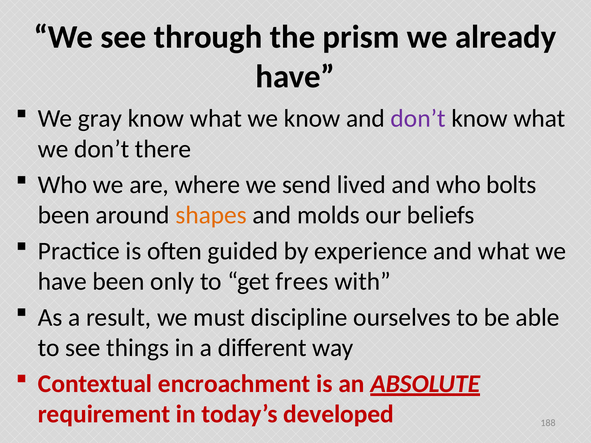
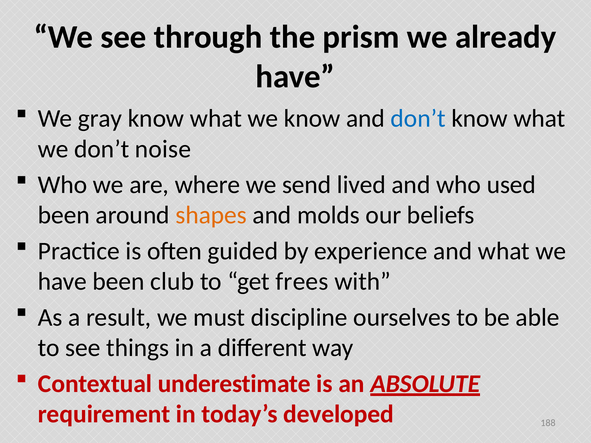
don’t at (418, 118) colour: purple -> blue
there: there -> noise
bolts: bolts -> used
only: only -> club
encroachment: encroachment -> underestimate
